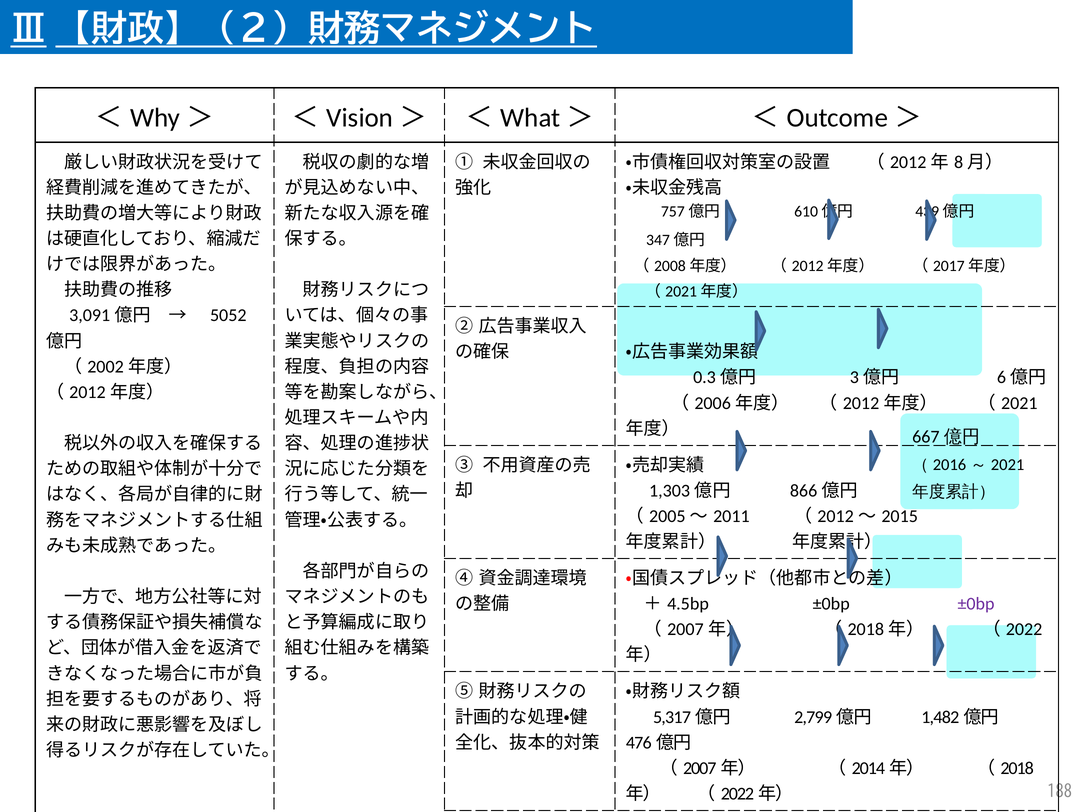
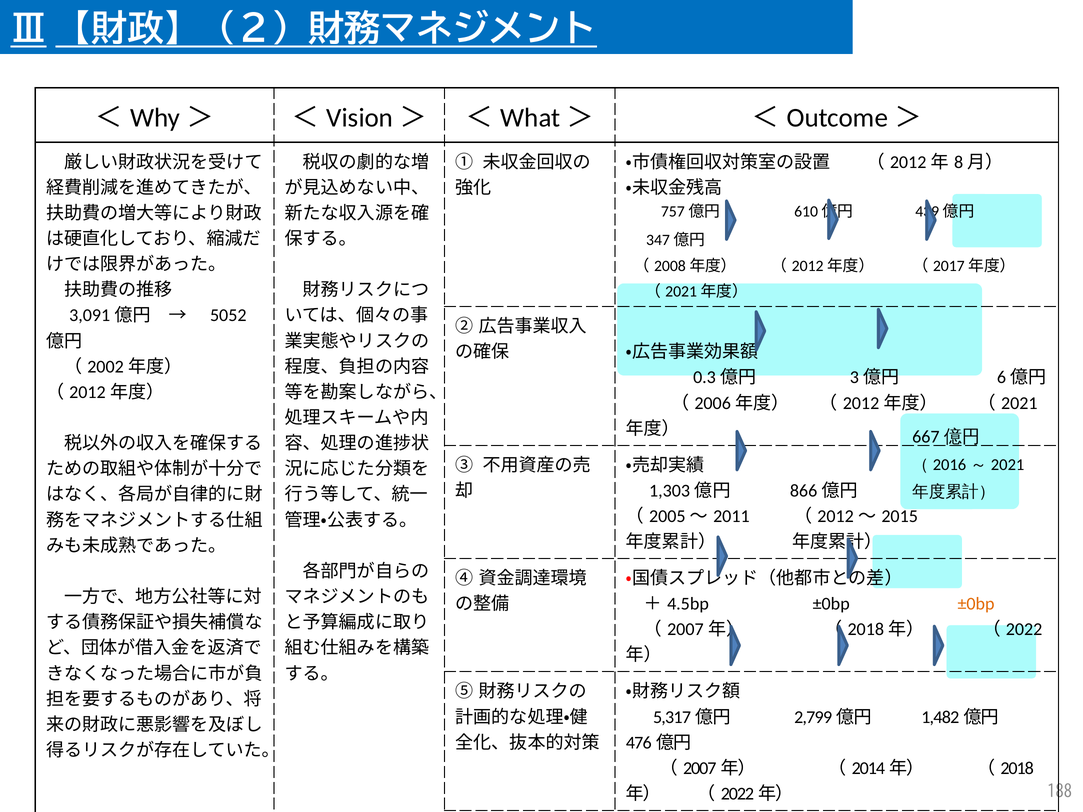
±0bp at (976, 604) colour: purple -> orange
